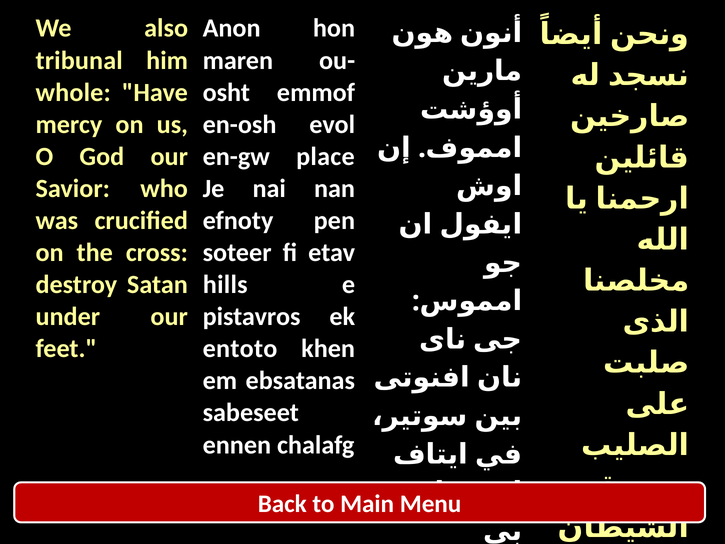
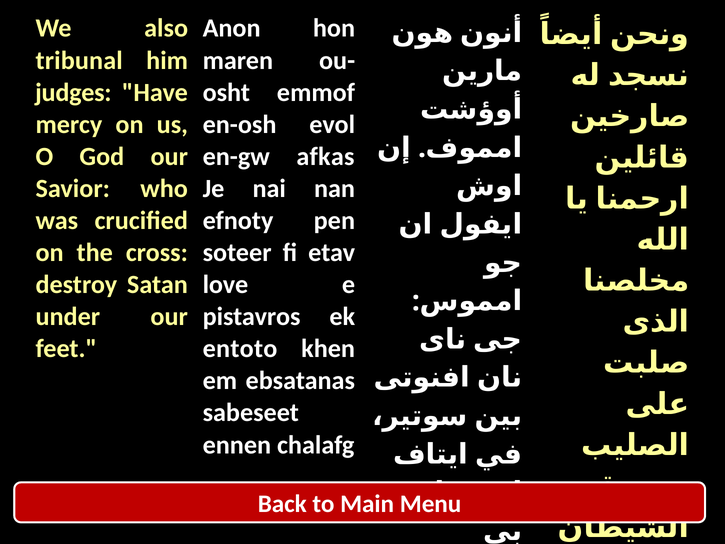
whole: whole -> judges
place: place -> afkas
hills: hills -> love
